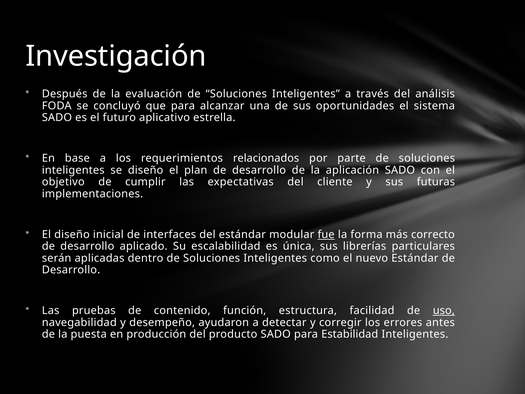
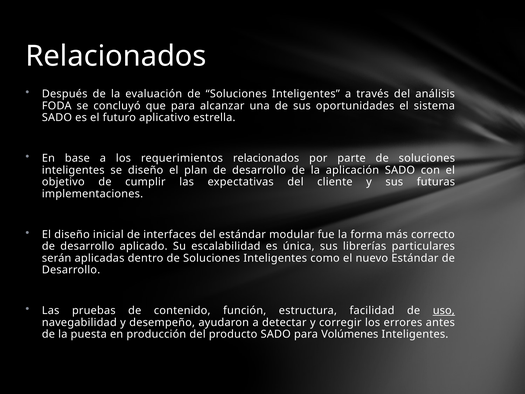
Investigación at (116, 56): Investigación -> Relacionados
fue underline: present -> none
Estabilidad: Estabilidad -> Volúmenes
